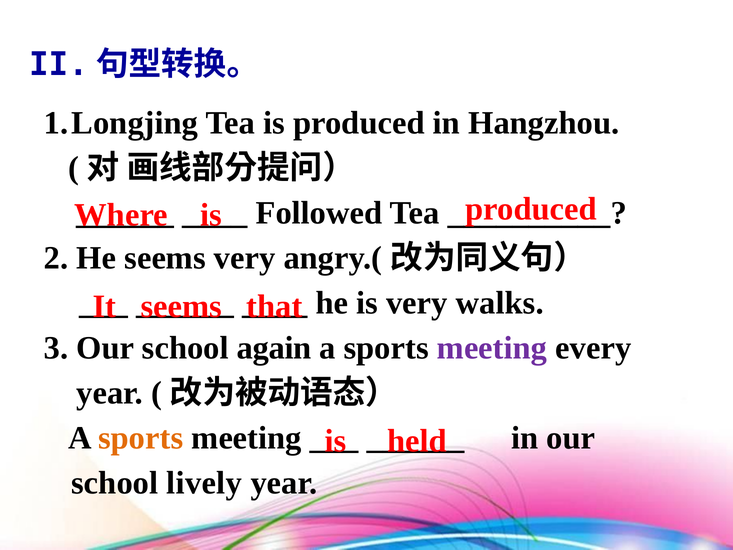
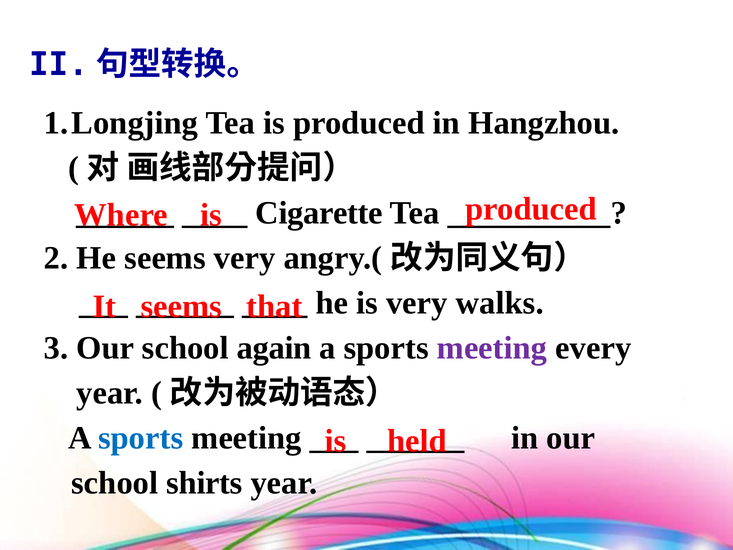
Followed: Followed -> Cigarette
sports at (141, 438) colour: orange -> blue
lively: lively -> shirts
